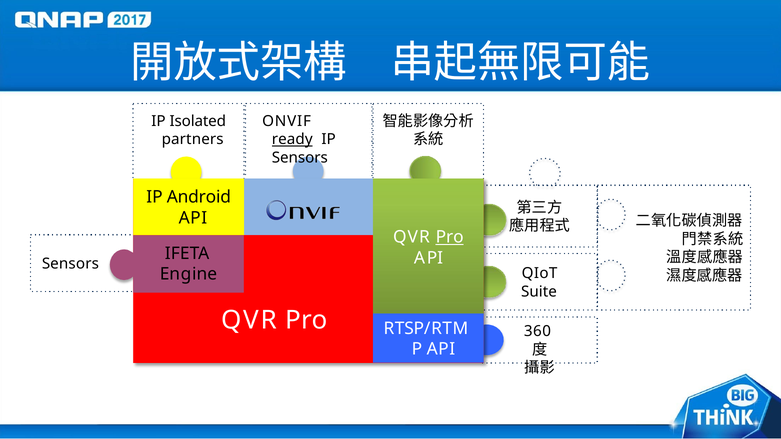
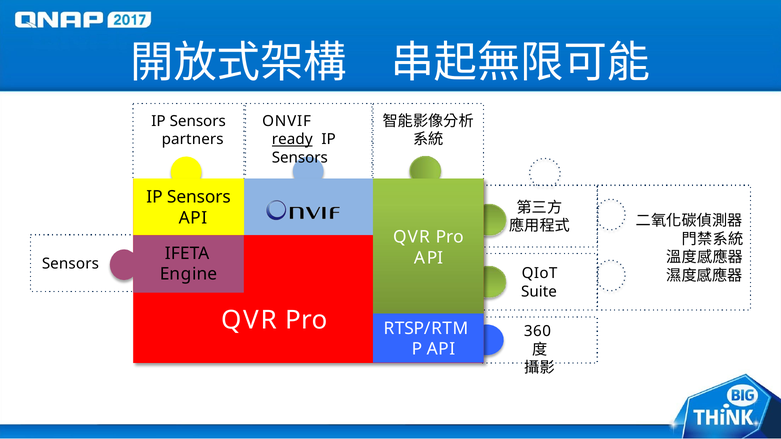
Isolated at (198, 121): Isolated -> Sensors
Android at (199, 197): Android -> Sensors
Pro at (450, 237) underline: present -> none
